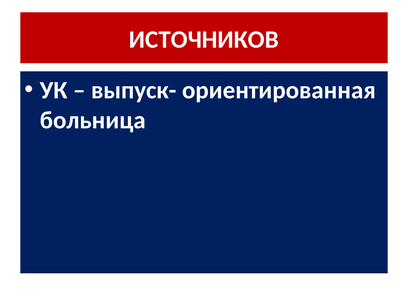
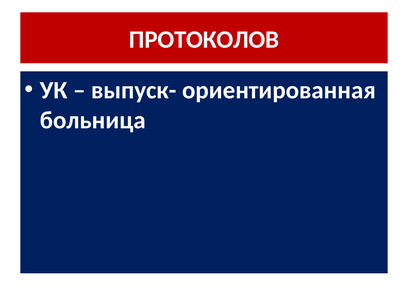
ИСТОЧНИКОВ: ИСТОЧНИКОВ -> ПРОТОКОЛОВ
